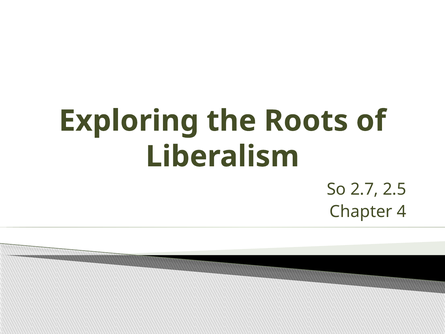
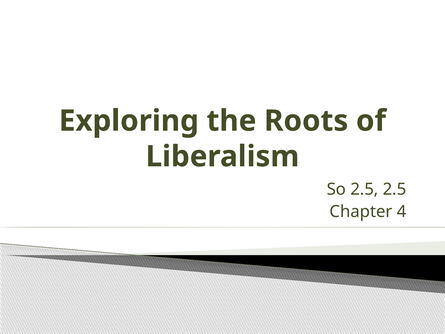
So 2.7: 2.7 -> 2.5
